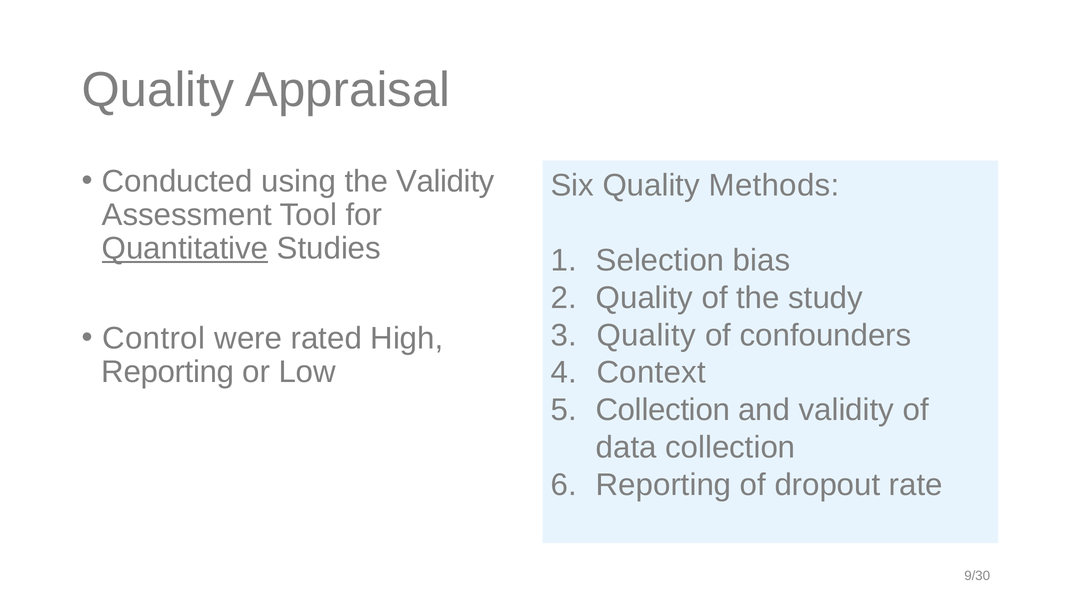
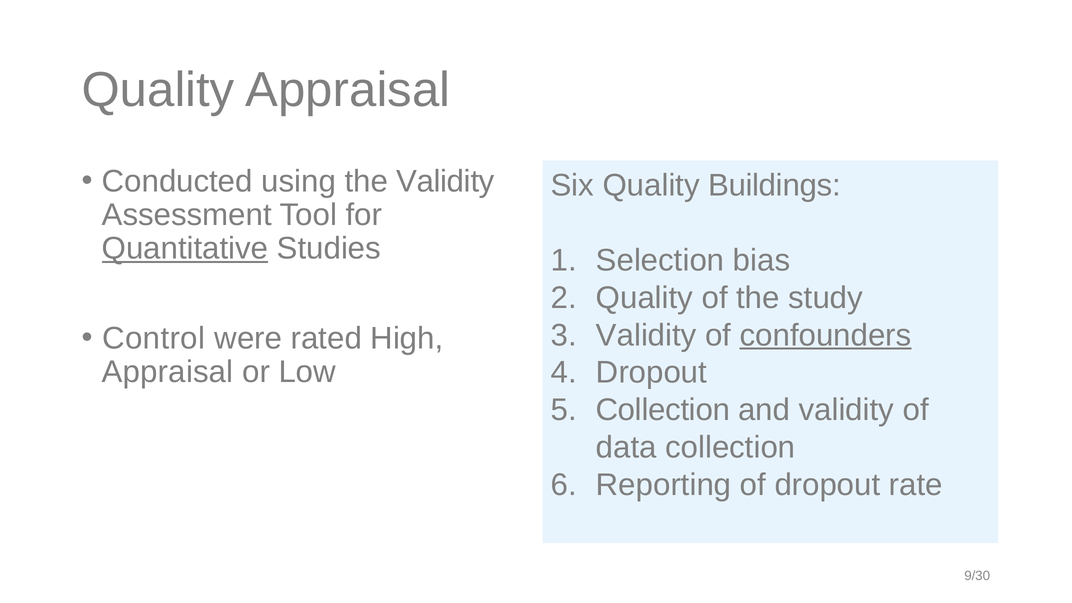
Methods: Methods -> Buildings
Quality at (646, 335): Quality -> Validity
confounders underline: none -> present
Reporting at (168, 372): Reporting -> Appraisal
Context at (651, 373): Context -> Dropout
